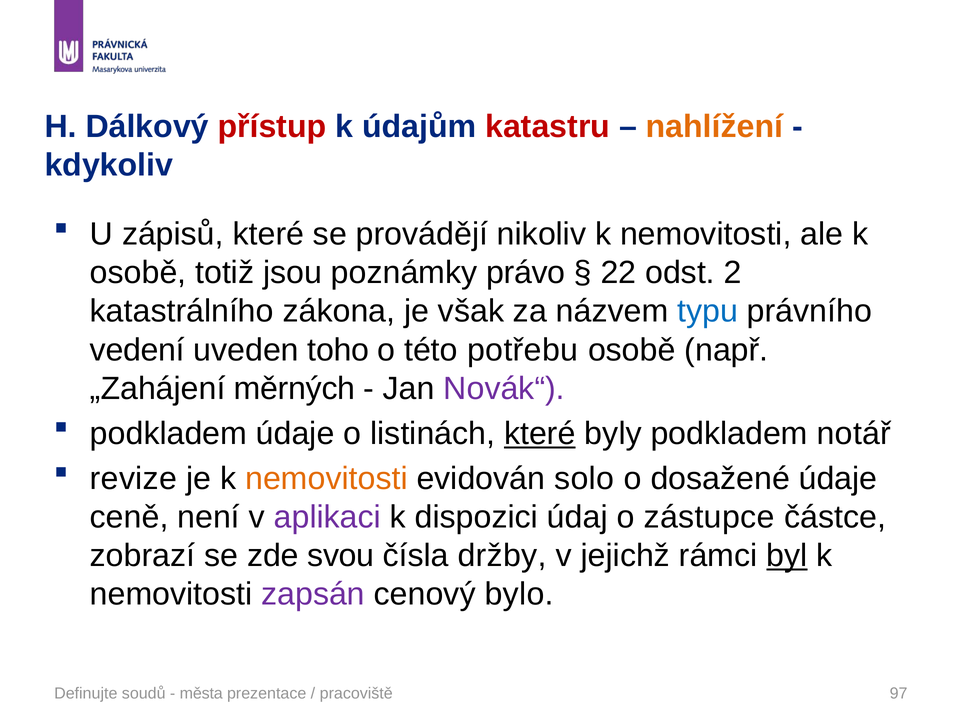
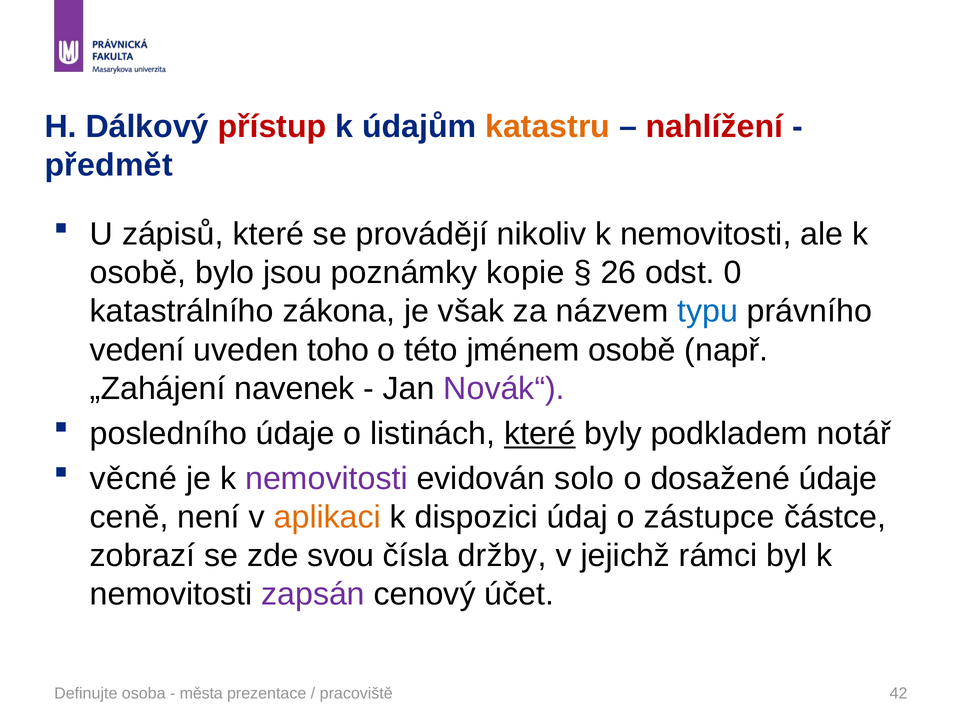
katastru colour: red -> orange
nahlížení colour: orange -> red
kdykoliv: kdykoliv -> předmět
totiž: totiž -> bylo
právo: právo -> kopie
22: 22 -> 26
2: 2 -> 0
potřebu: potřebu -> jménem
měrných: měrných -> navenek
podkladem at (168, 433): podkladem -> posledního
revize: revize -> věcné
nemovitosti at (326, 478) colour: orange -> purple
aplikaci colour: purple -> orange
byl underline: present -> none
bylo: bylo -> účet
soudů: soudů -> osoba
97: 97 -> 42
